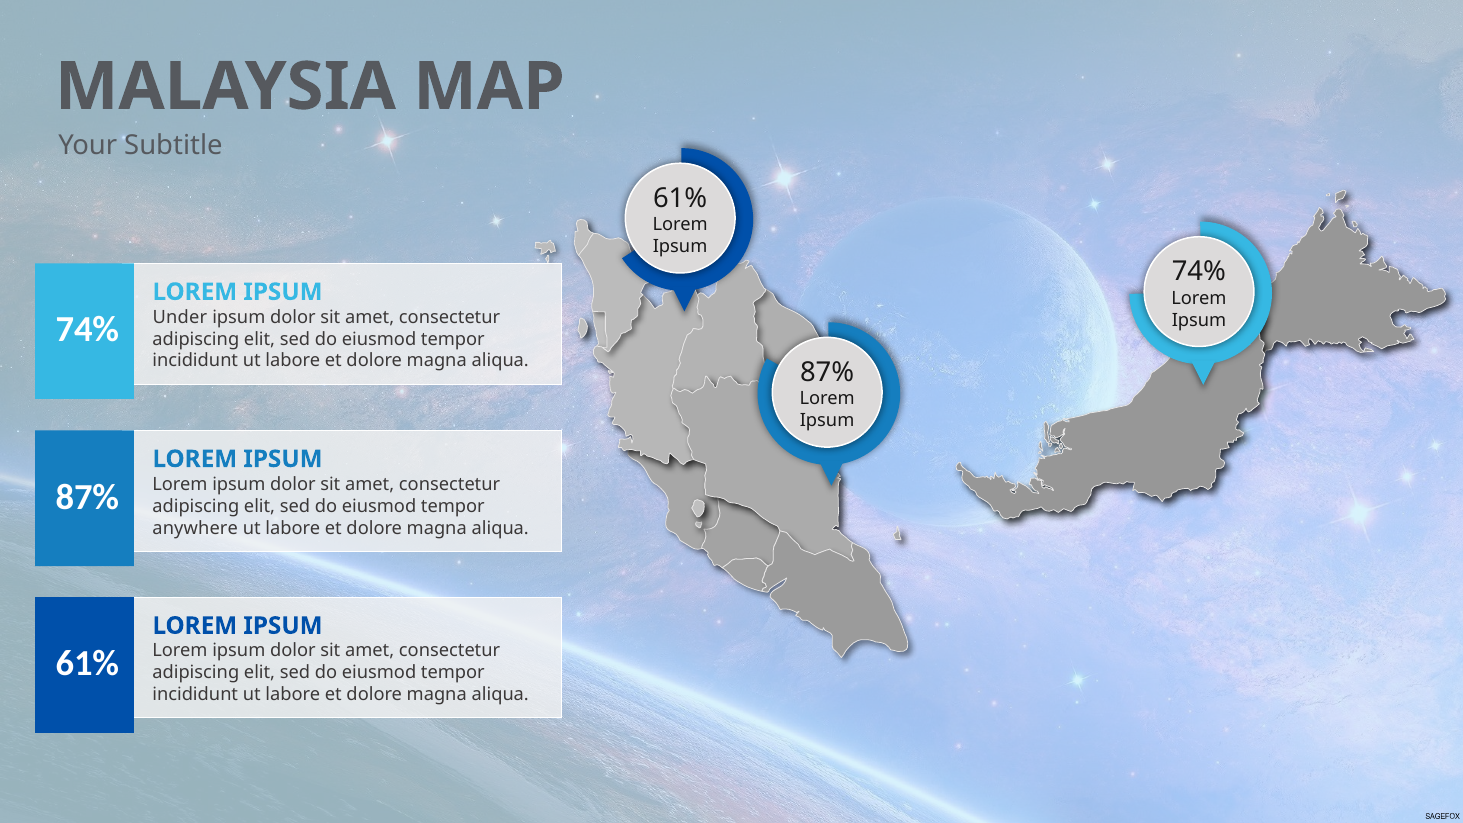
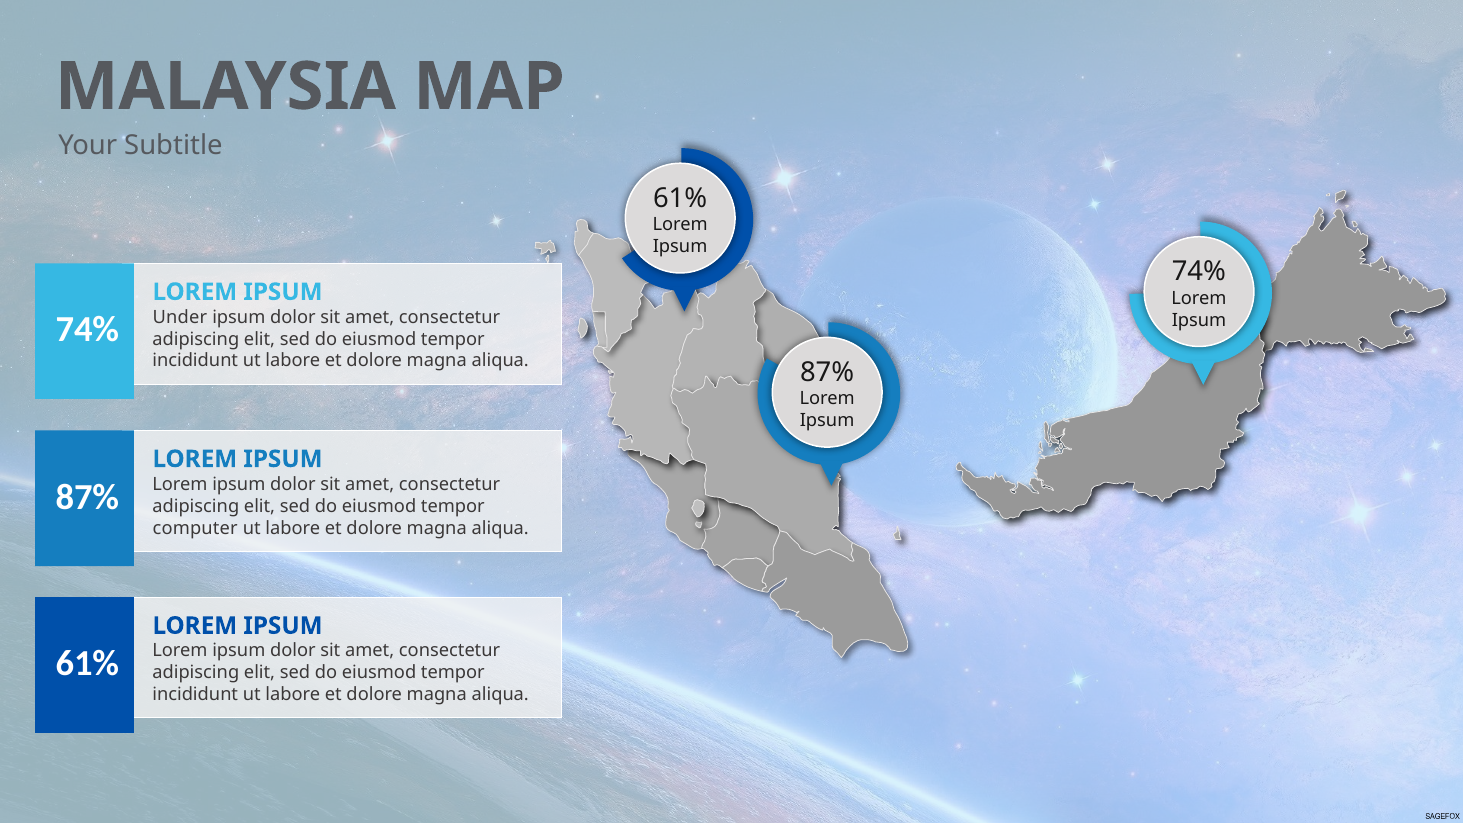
anywhere: anywhere -> computer
